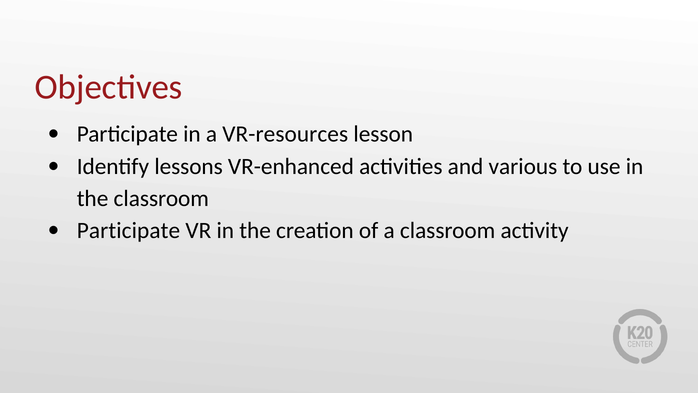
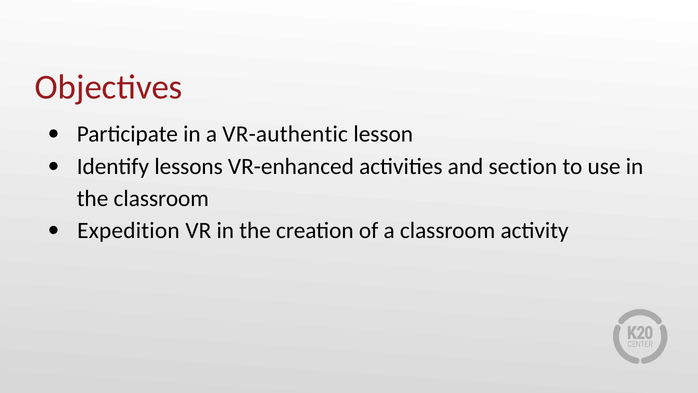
VR-resources: VR-resources -> VR-authentic
various: various -> section
Participate at (128, 230): Participate -> Expedition
